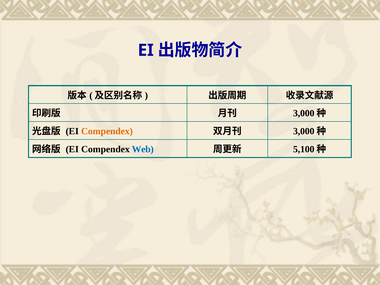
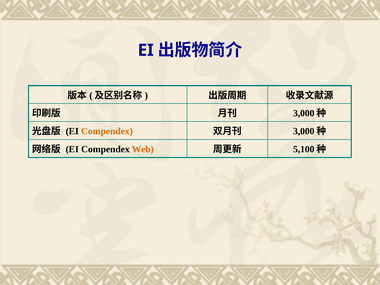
Web colour: blue -> orange
